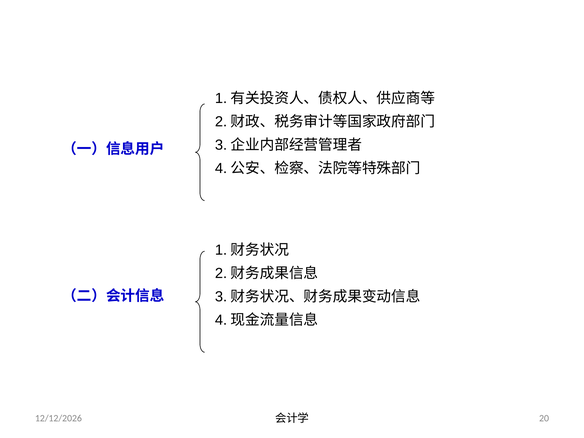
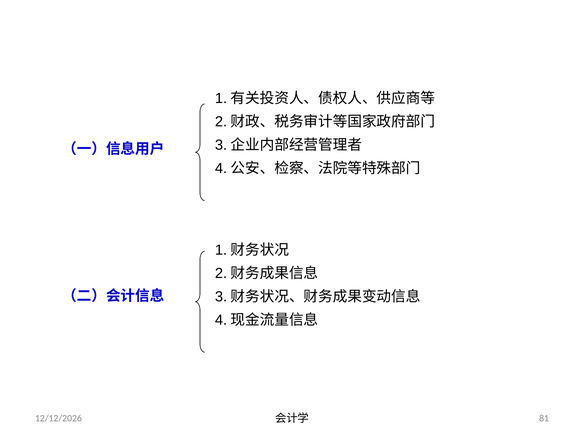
20: 20 -> 81
